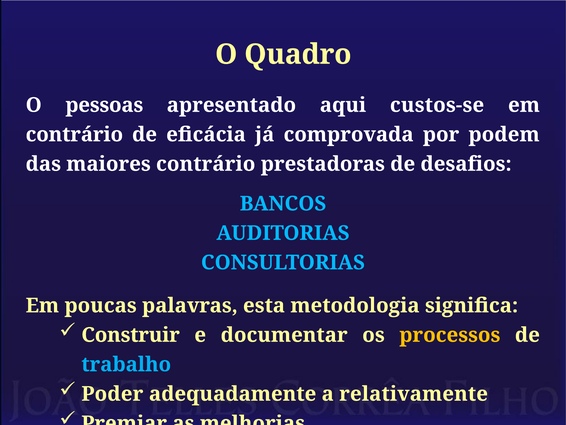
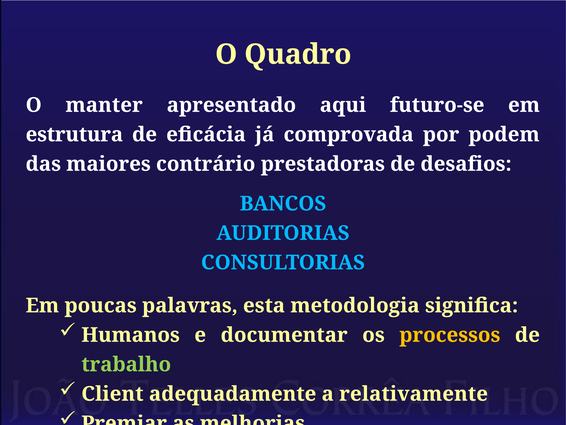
pessoas: pessoas -> manter
custos-se: custos-se -> futuro-se
contrário at (74, 134): contrário -> estrutura
Construir: Construir -> Humanos
trabalho colour: light blue -> light green
Poder: Poder -> Client
